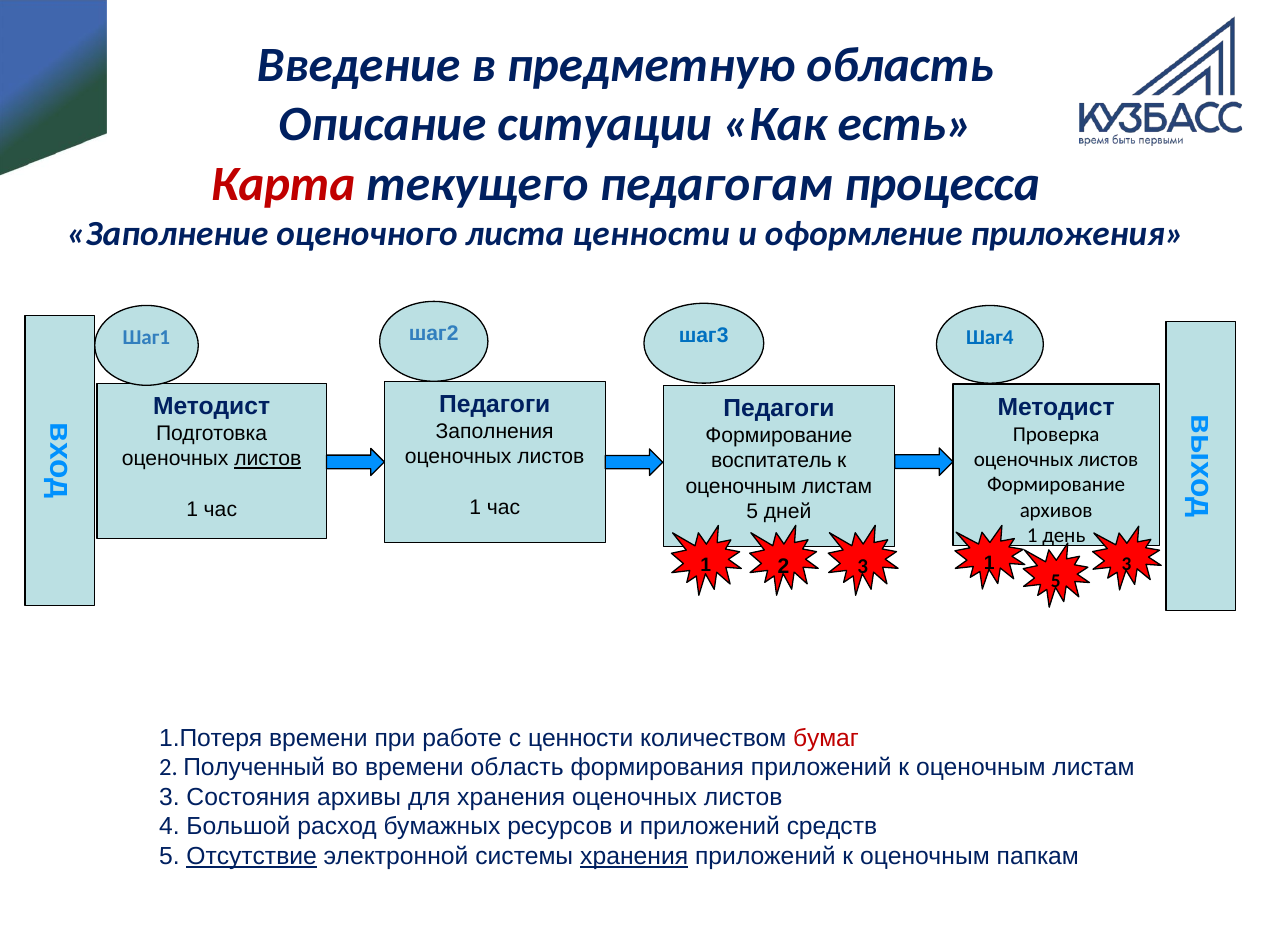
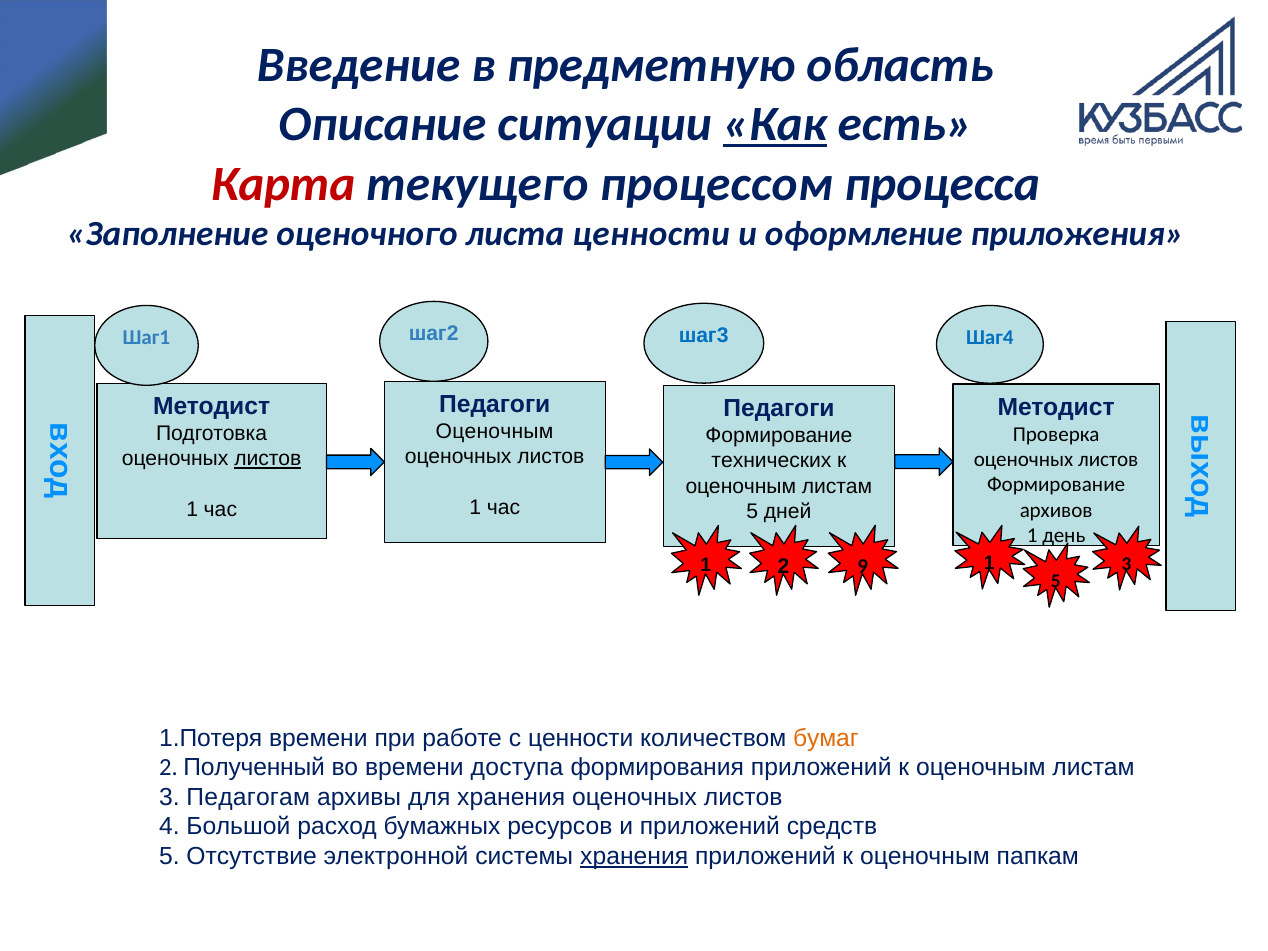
Как underline: none -> present
педагогам: педагогам -> процессом
Заполнения at (495, 431): Заполнения -> Оценочным
воспитатель: воспитатель -> технических
2 3: 3 -> 9
бумаг colour: red -> orange
времени область: область -> доступа
Состояния: Состояния -> Педагогам
Отсутствие underline: present -> none
